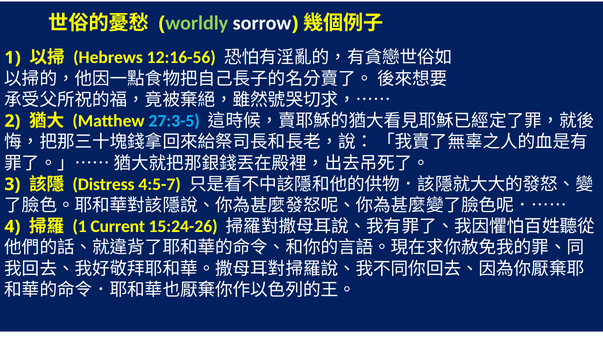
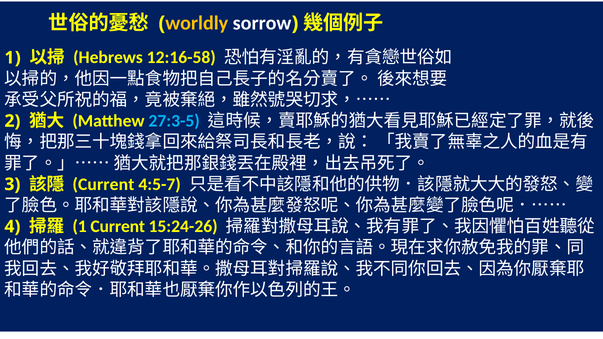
worldly colour: light green -> yellow
12:16-56: 12:16-56 -> 12:16-58
Distress at (104, 184): Distress -> Current
